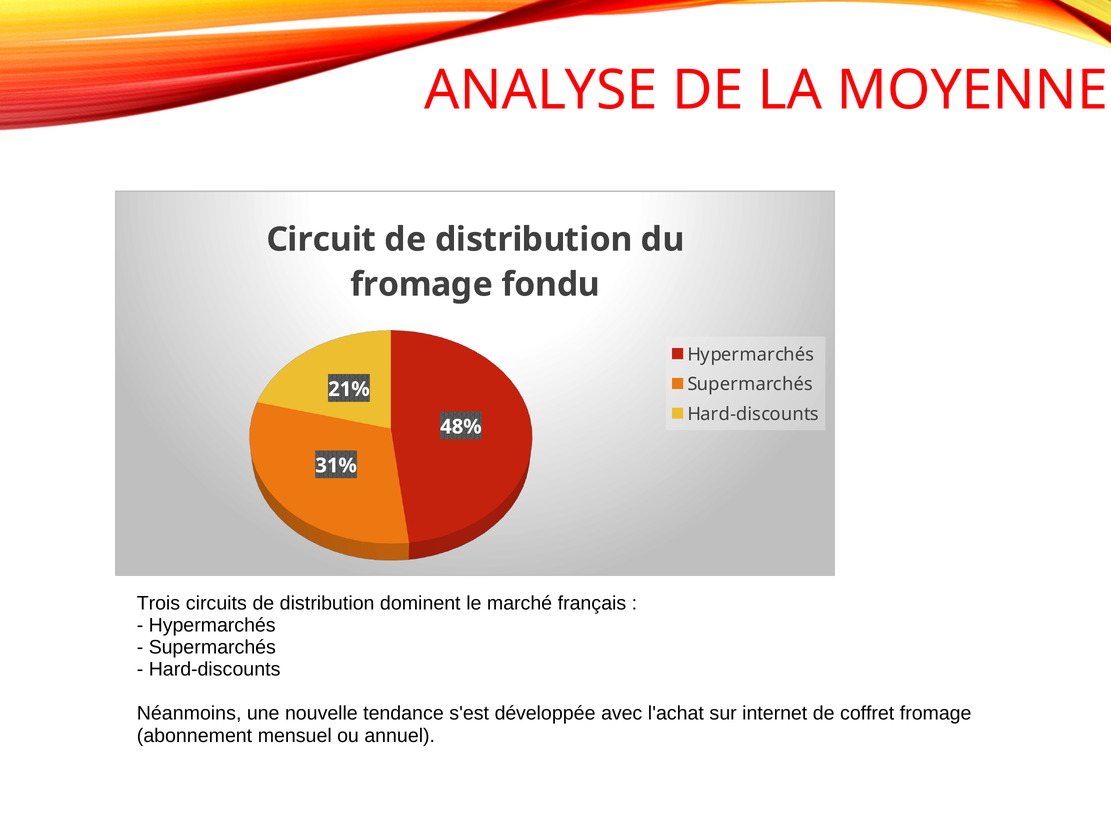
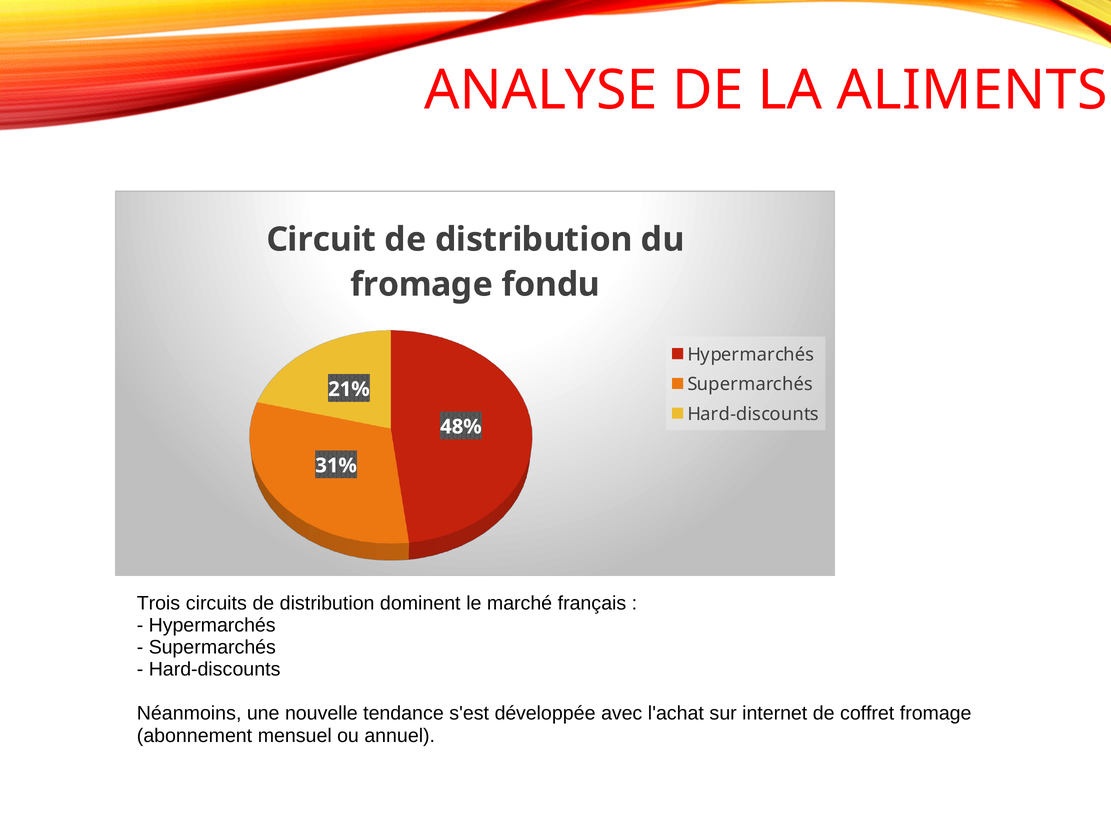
MOYENNE: MOYENNE -> ALIMENTS
